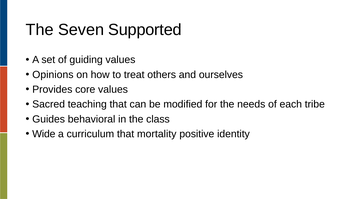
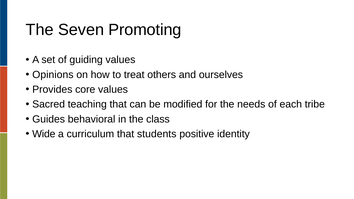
Supported: Supported -> Promoting
mortality: mortality -> students
